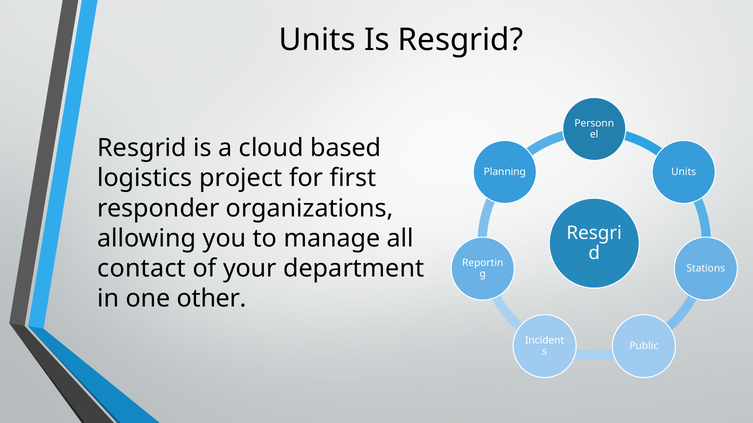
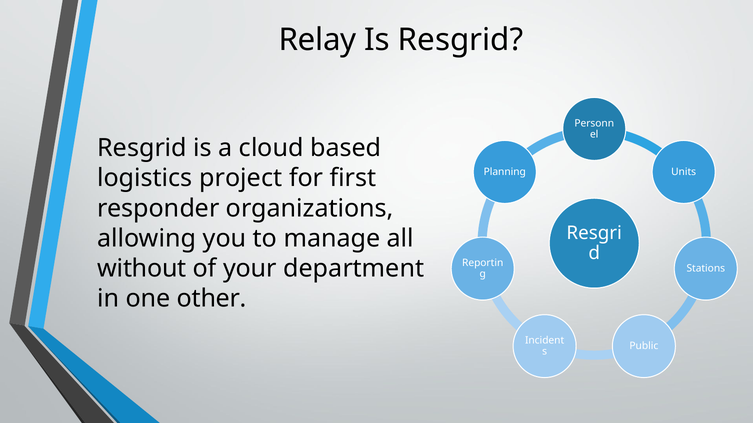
Units at (317, 40): Units -> Relay
contact: contact -> without
